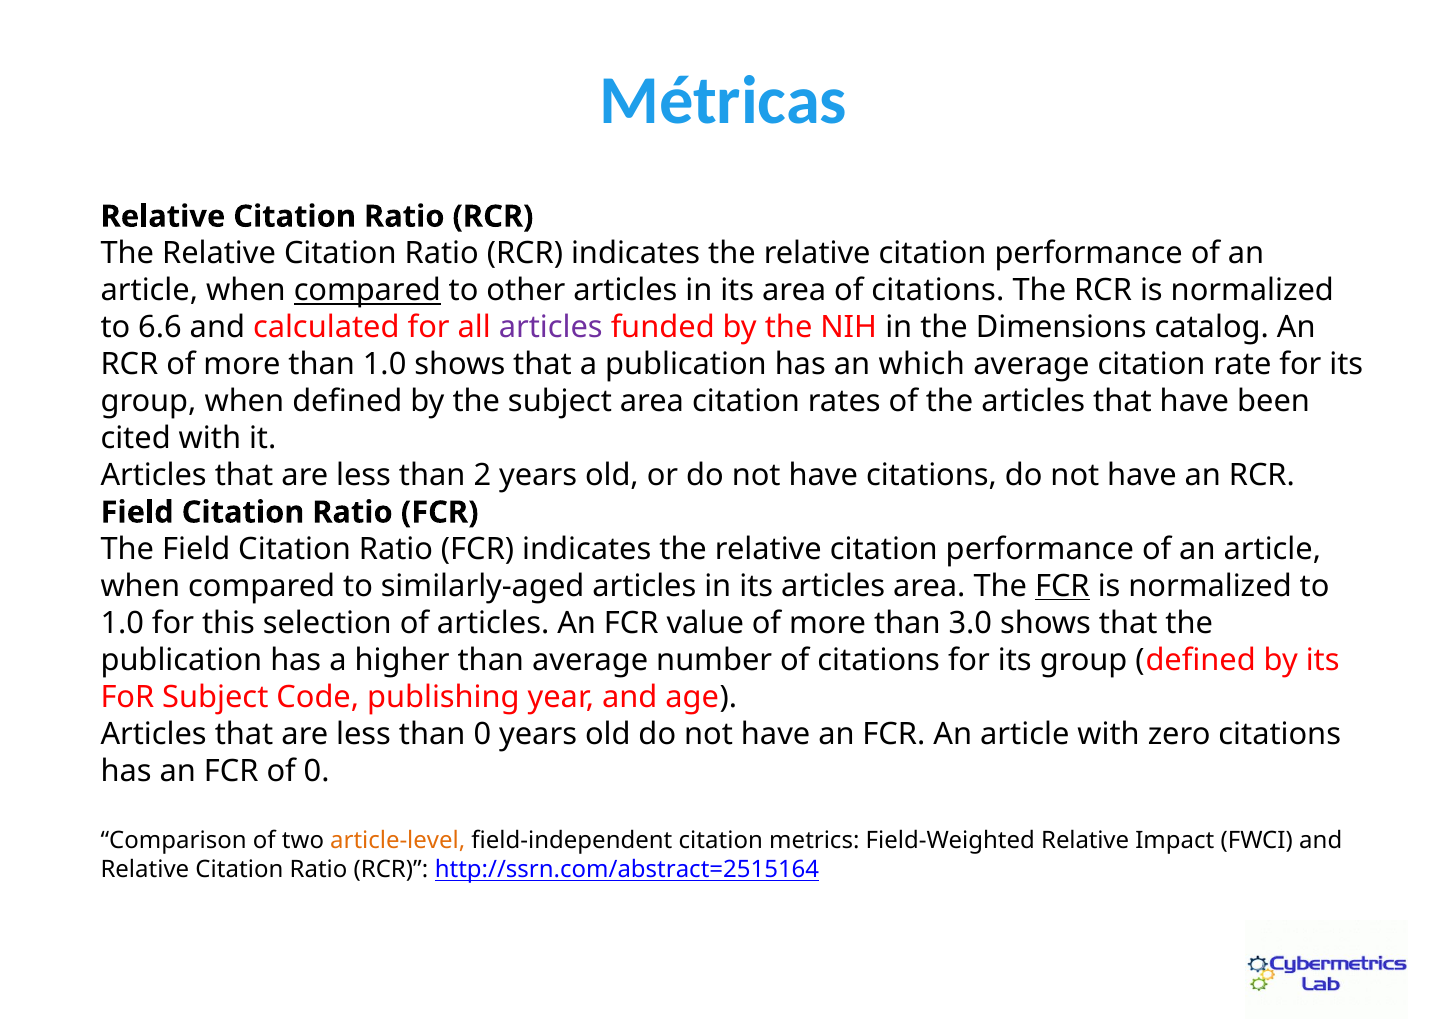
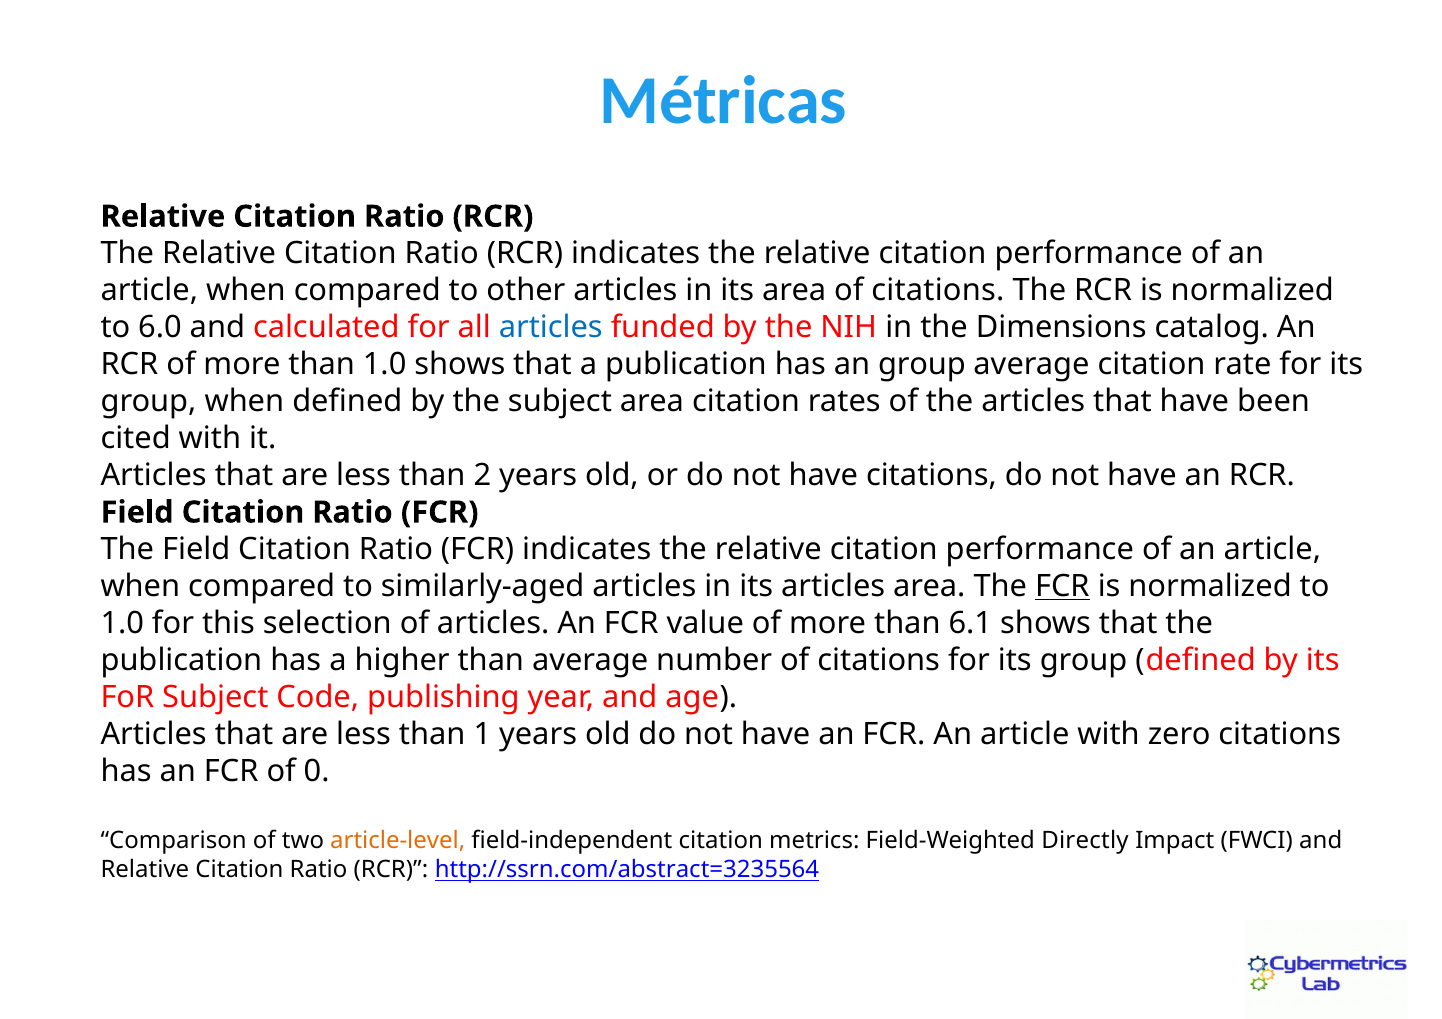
compared at (367, 291) underline: present -> none
6.6: 6.6 -> 6.0
articles at (551, 328) colour: purple -> blue
an which: which -> group
3.0: 3.0 -> 6.1
than 0: 0 -> 1
Field-Weighted Relative: Relative -> Directly
http://ssrn.com/abstract=2515164: http://ssrn.com/abstract=2515164 -> http://ssrn.com/abstract=3235564
